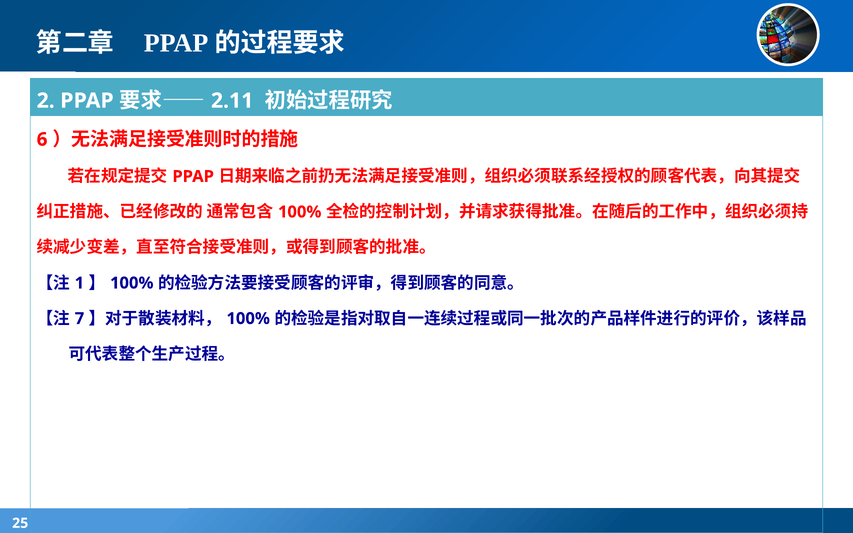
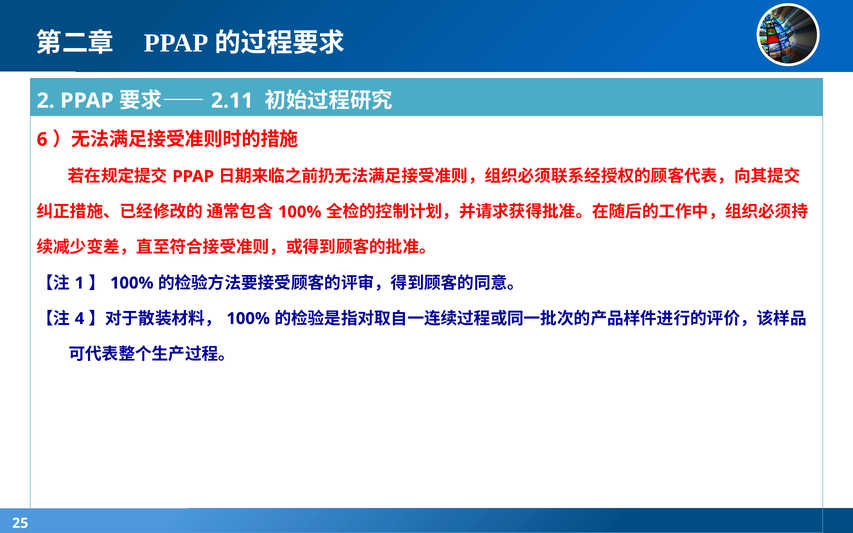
7: 7 -> 4
